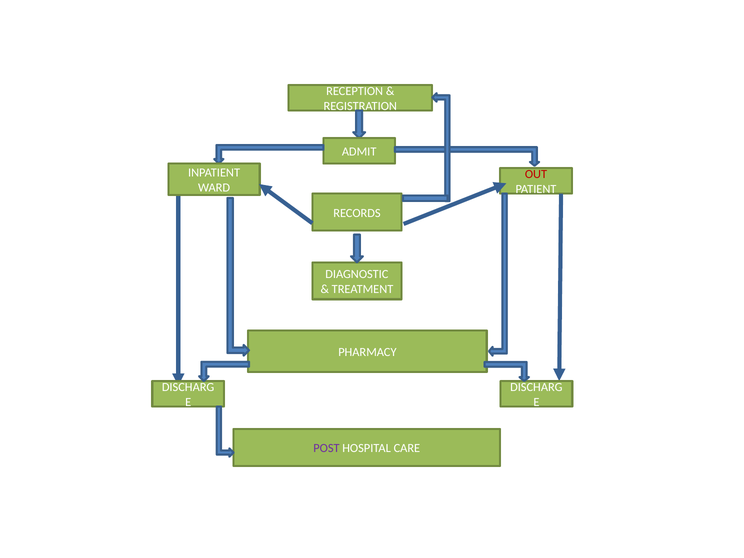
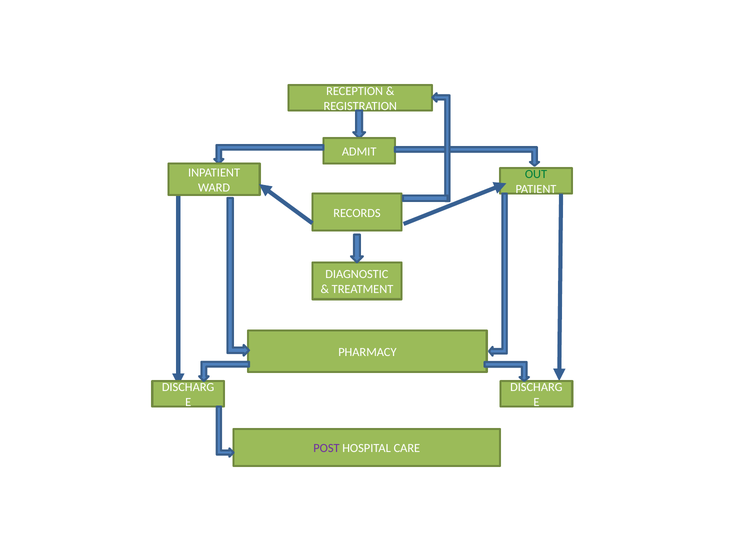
OUT colour: red -> green
